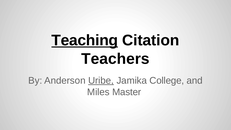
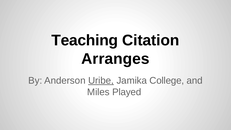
Teaching underline: present -> none
Teachers: Teachers -> Arranges
Master: Master -> Played
